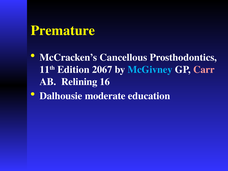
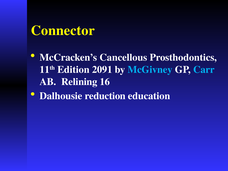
Premature: Premature -> Connector
2067: 2067 -> 2091
Carr colour: pink -> light blue
moderate: moderate -> reduction
